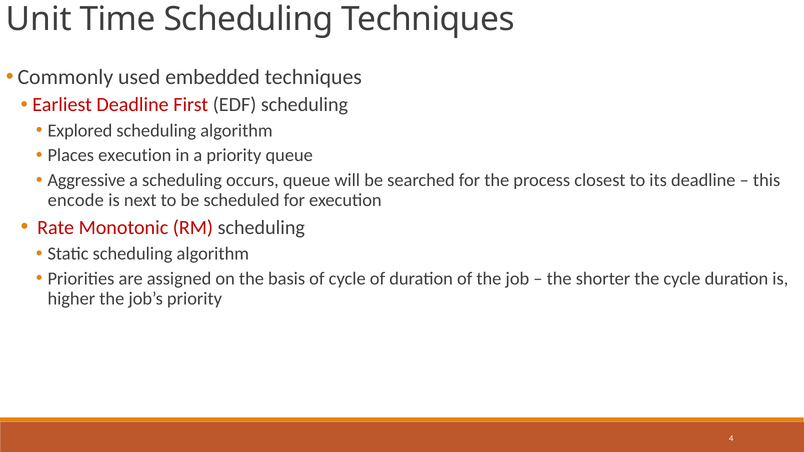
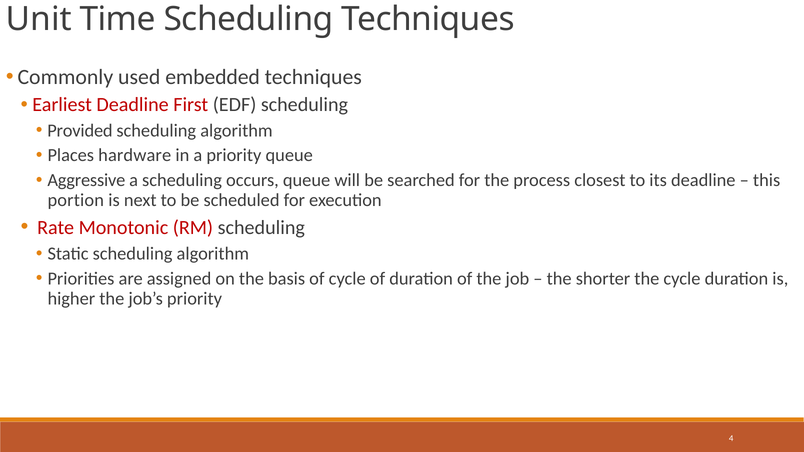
Explored: Explored -> Provided
Places execution: execution -> hardware
encode: encode -> portion
